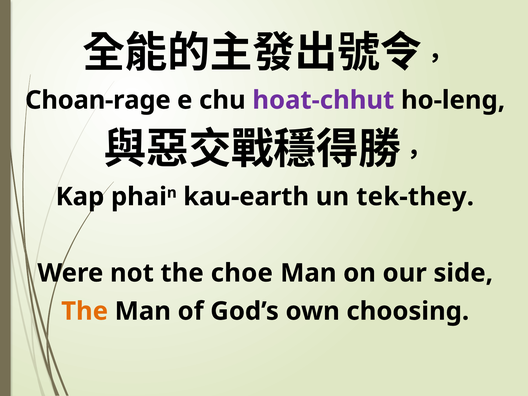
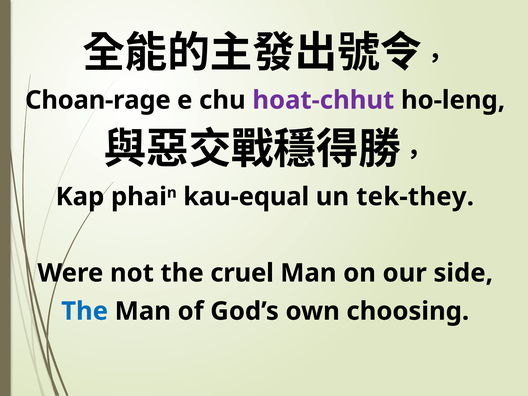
kau-earth: kau-earth -> kau-equal
choe: choe -> cruel
The at (85, 311) colour: orange -> blue
